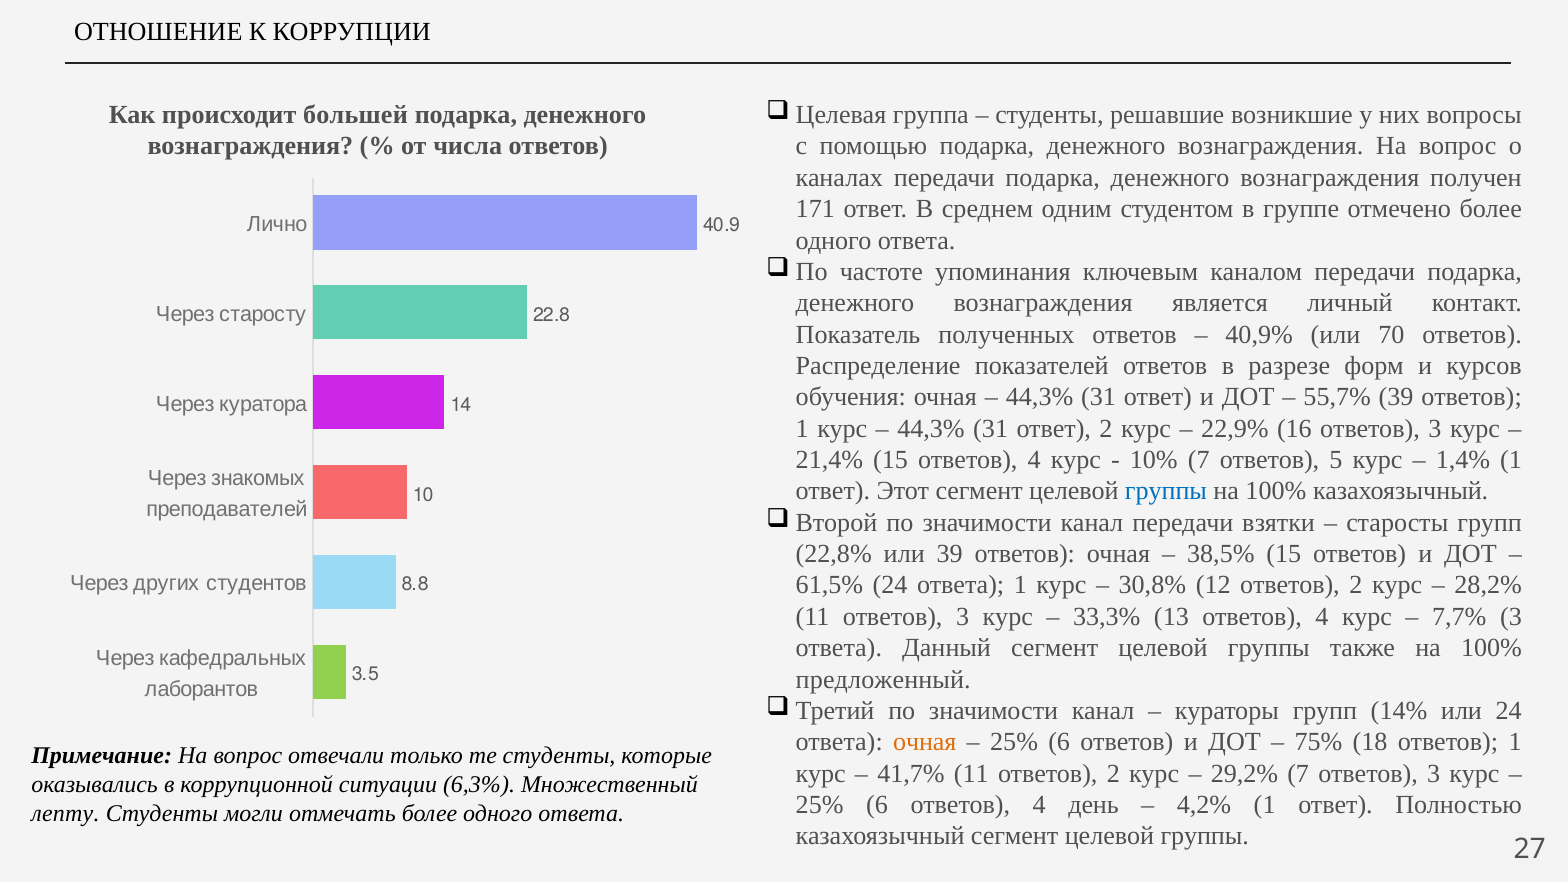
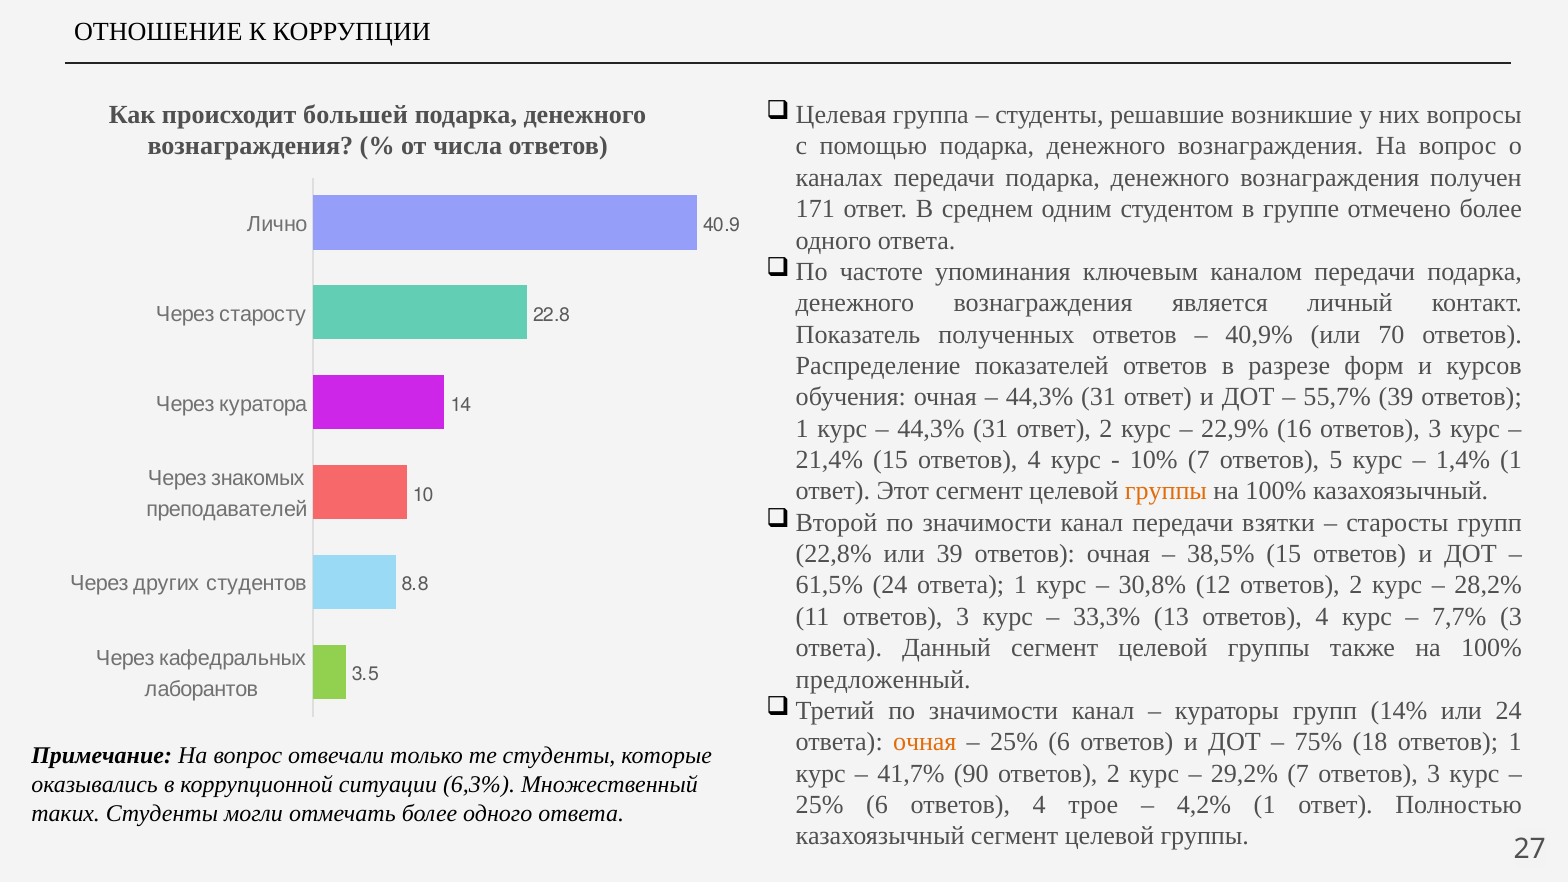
группы at (1166, 491) colour: blue -> orange
41,7% 11: 11 -> 90
день: день -> трое
лепту: лепту -> таких
